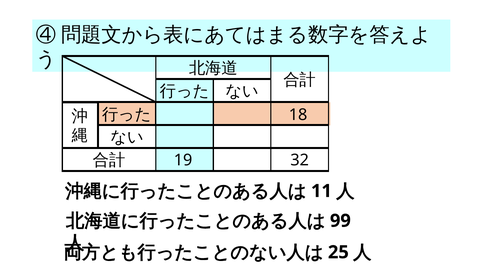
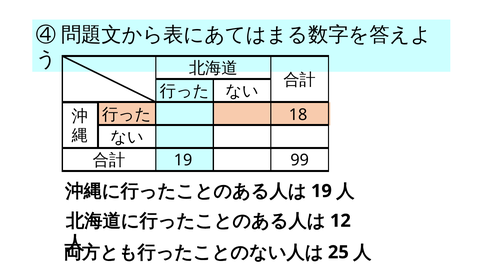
32: 32 -> 99
11 at (321, 191): 11 -> 19
99: 99 -> 12
